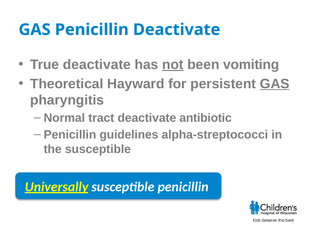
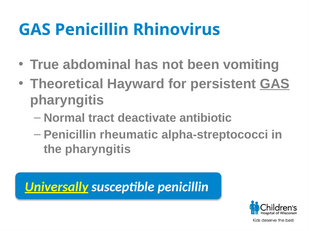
Penicillin Deactivate: Deactivate -> Rhinovirus
True deactivate: deactivate -> abdominal
not underline: present -> none
guidelines: guidelines -> rheumatic
the susceptible: susceptible -> pharyngitis
